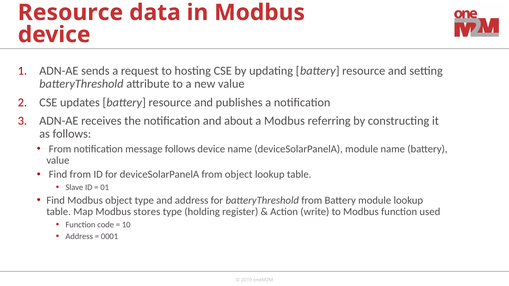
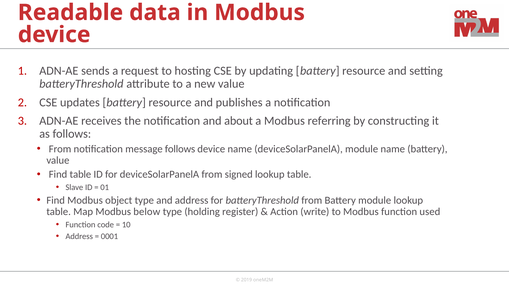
Resource at (70, 13): Resource -> Readable
Find from: from -> table
from object: object -> signed
stores: stores -> below
